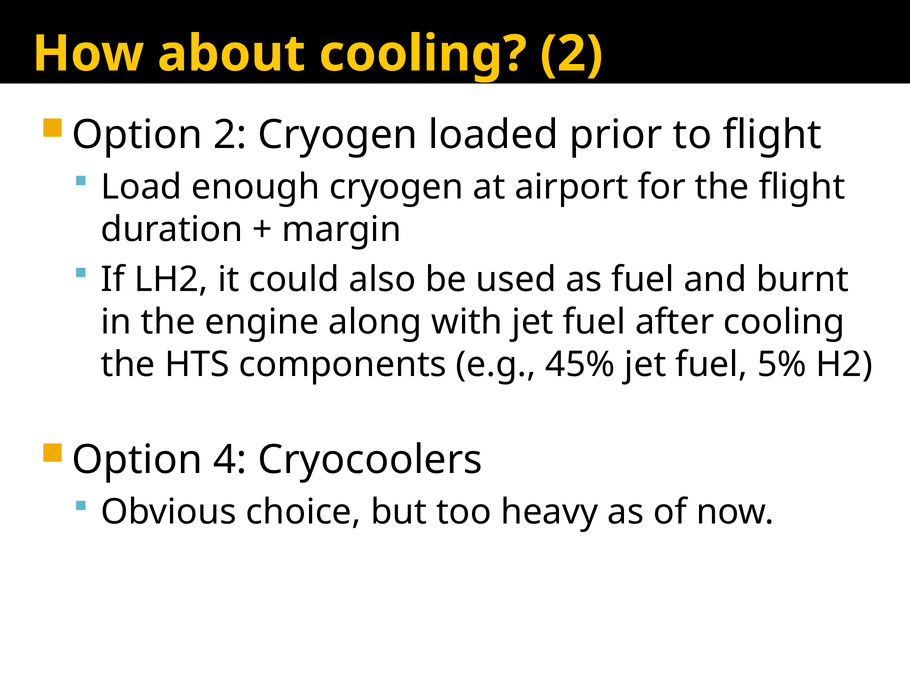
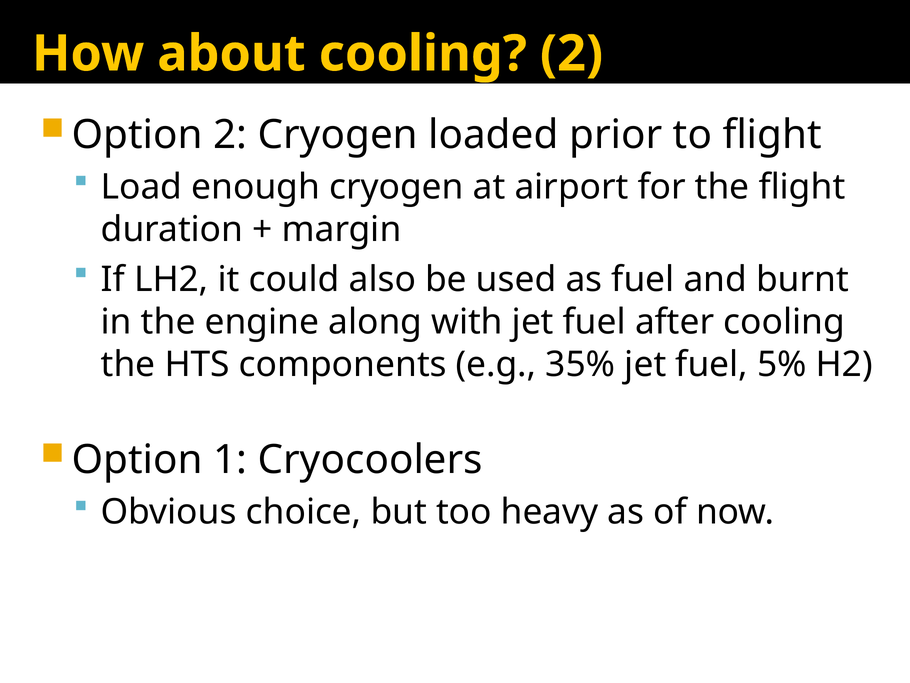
45%: 45% -> 35%
4: 4 -> 1
